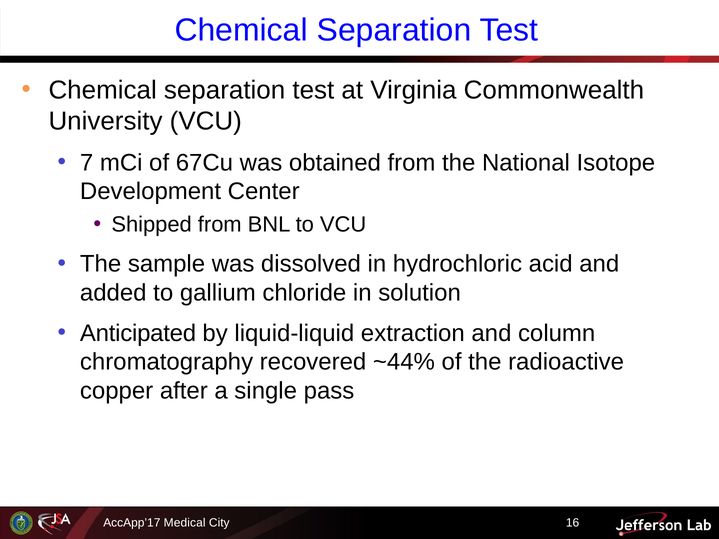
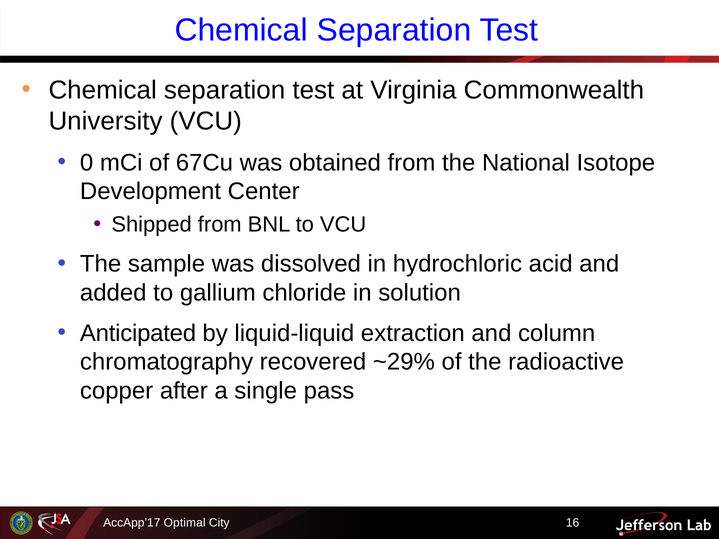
7: 7 -> 0
~44%: ~44% -> ~29%
Medical: Medical -> Optimal
